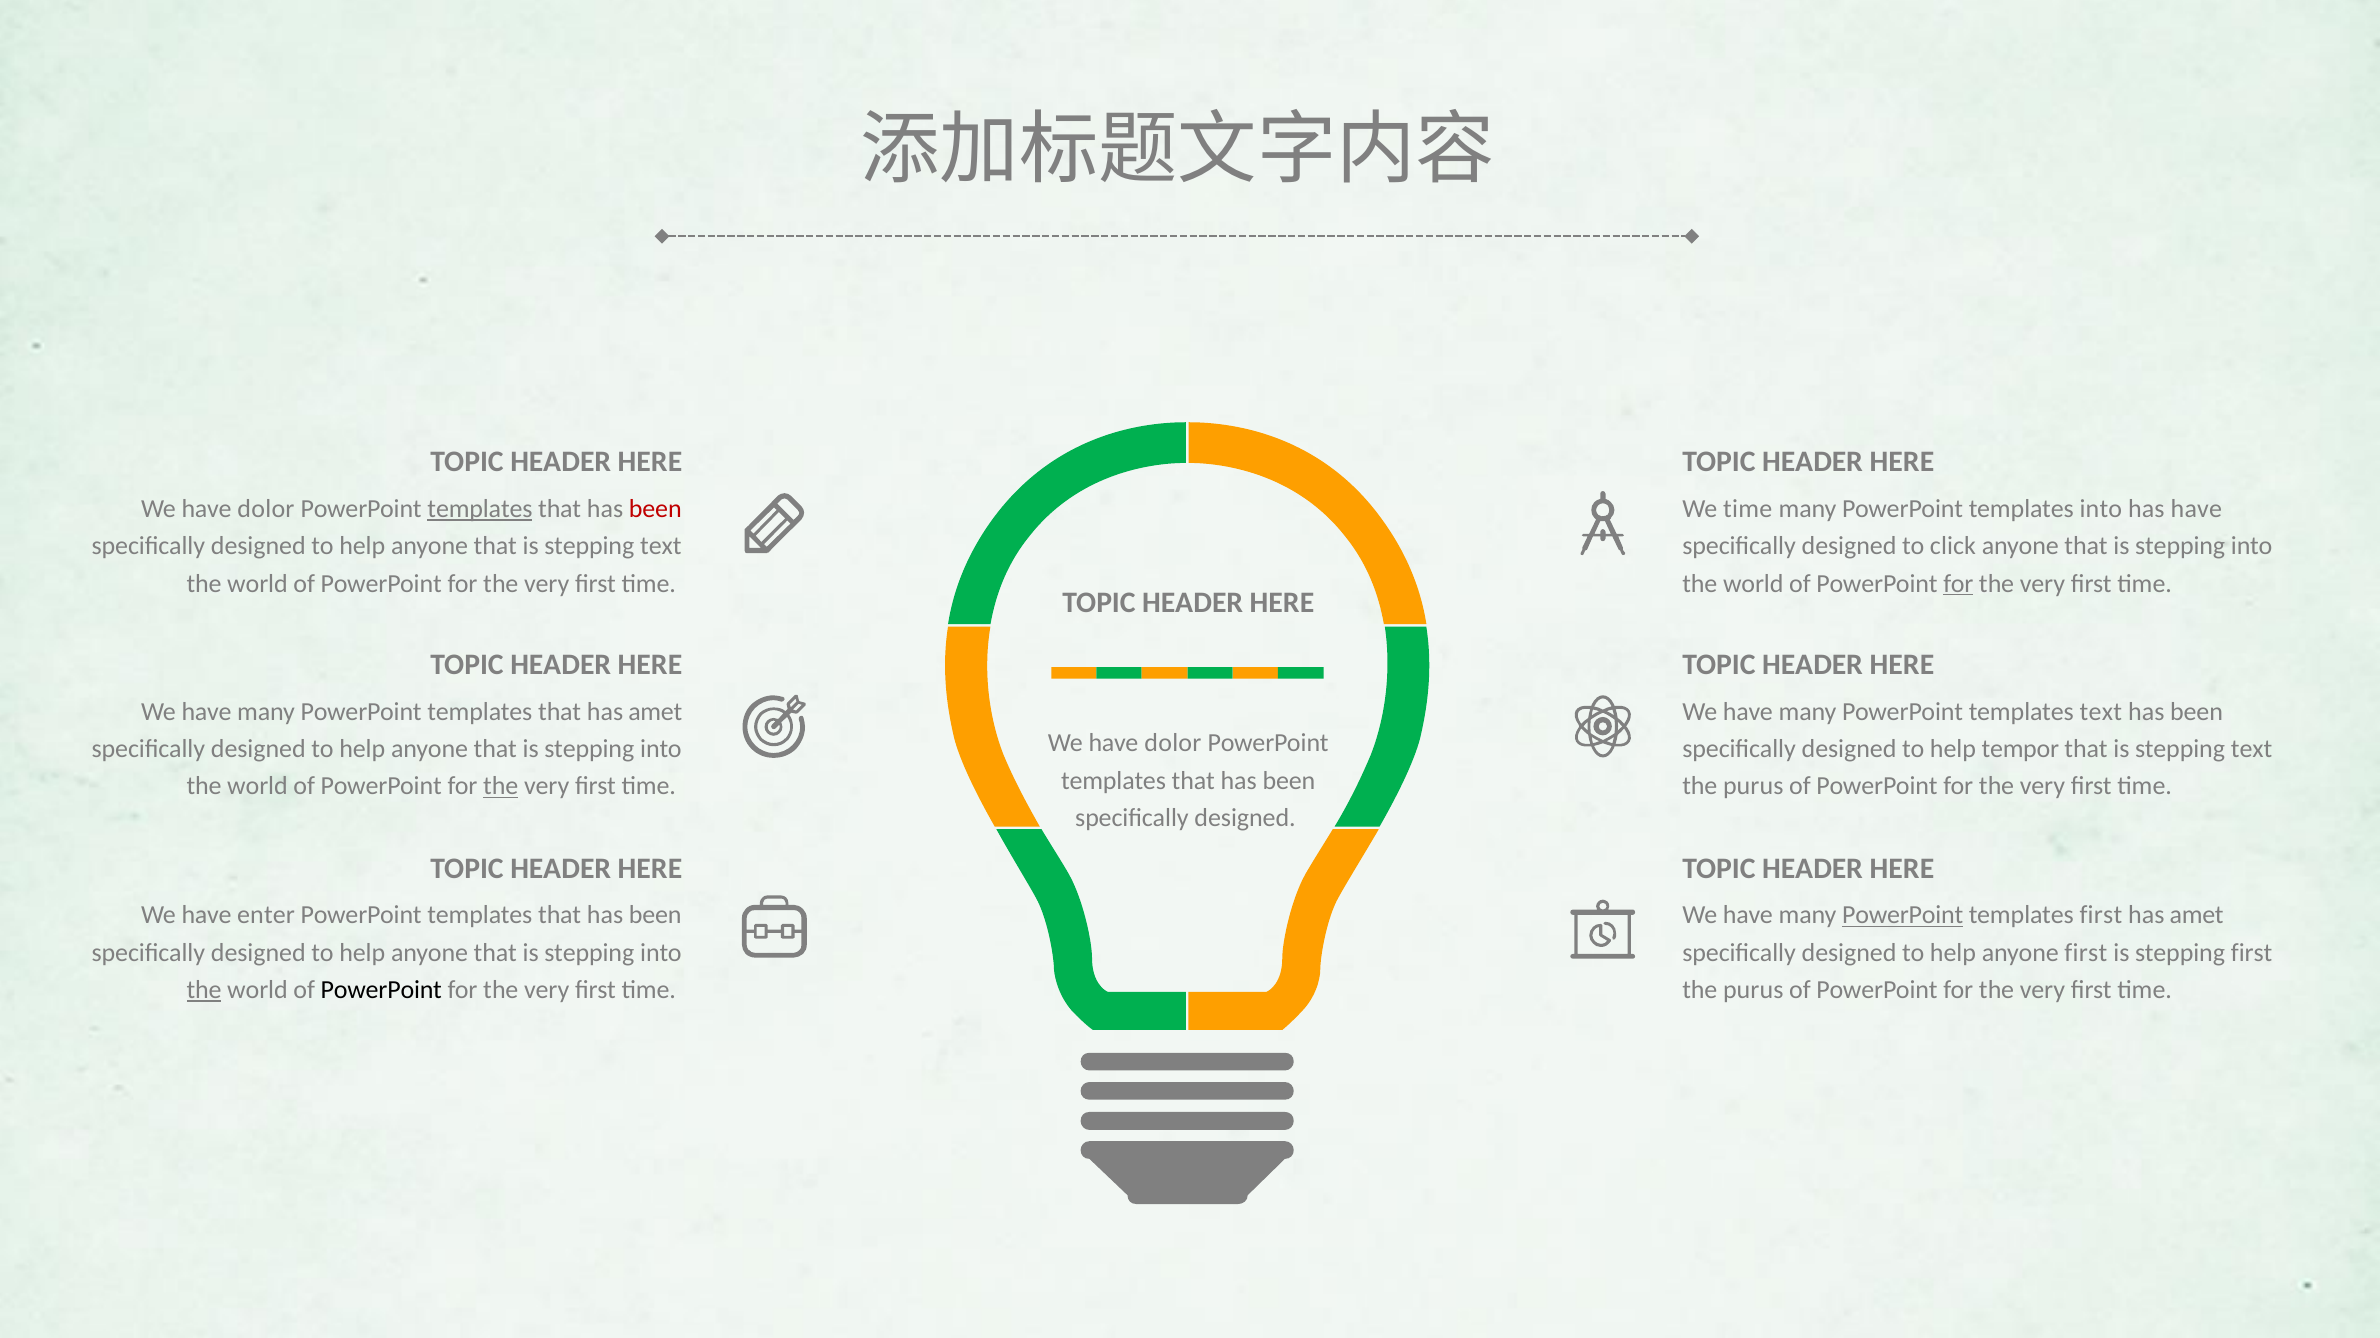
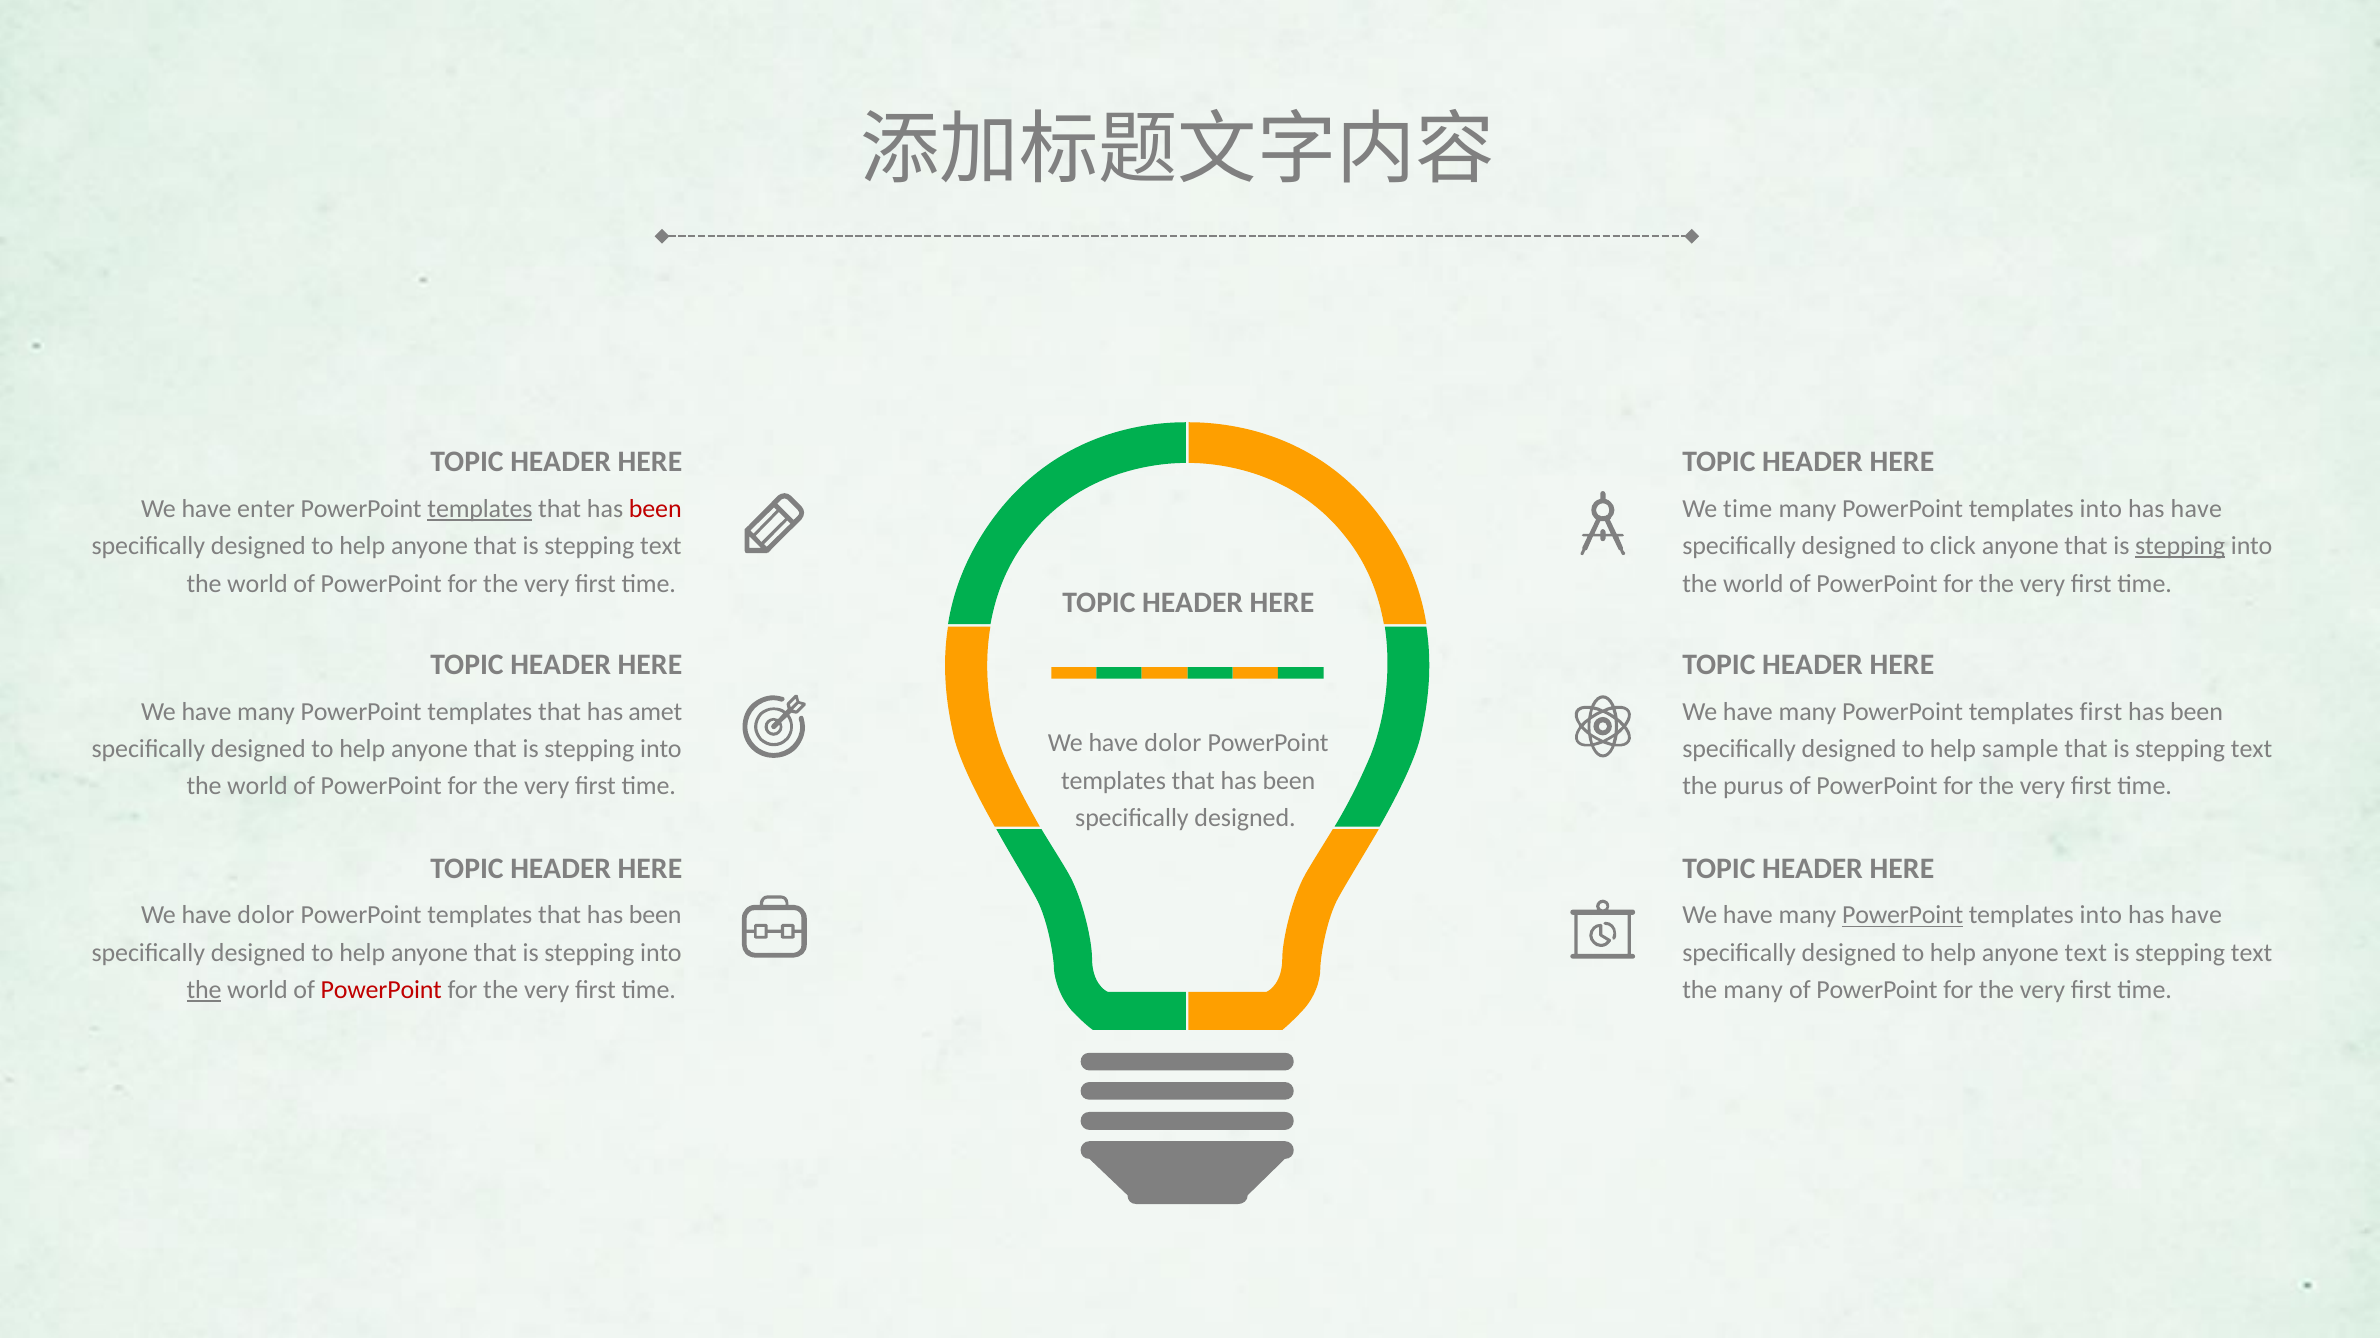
dolor at (266, 509): dolor -> enter
stepping at (2180, 546) underline: none -> present
for at (1958, 584) underline: present -> none
templates text: text -> first
tempor: tempor -> sample
the at (501, 787) underline: present -> none
enter at (266, 916): enter -> dolor
first at (2101, 916): first -> into
amet at (2197, 916): amet -> have
anyone first: first -> text
first at (2252, 953): first -> text
PowerPoint at (381, 990) colour: black -> red
purus at (1753, 990): purus -> many
